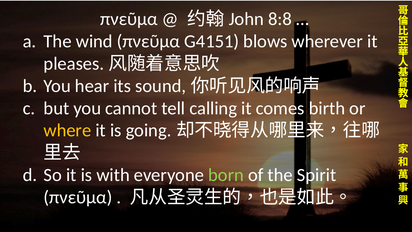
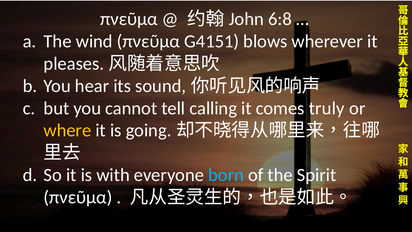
8:8: 8:8 -> 6:8
birth: birth -> truly
born colour: light green -> light blue
